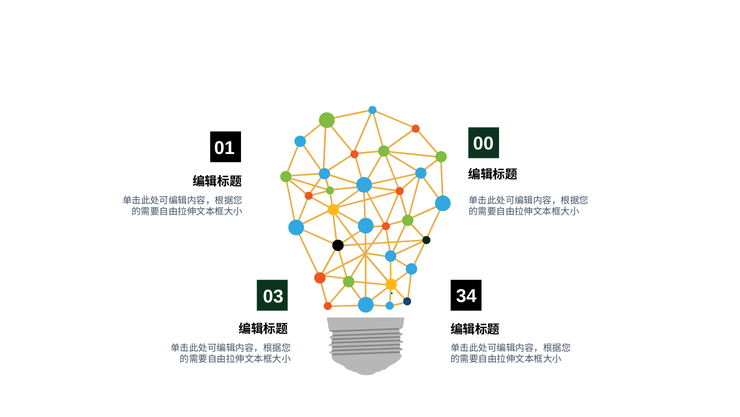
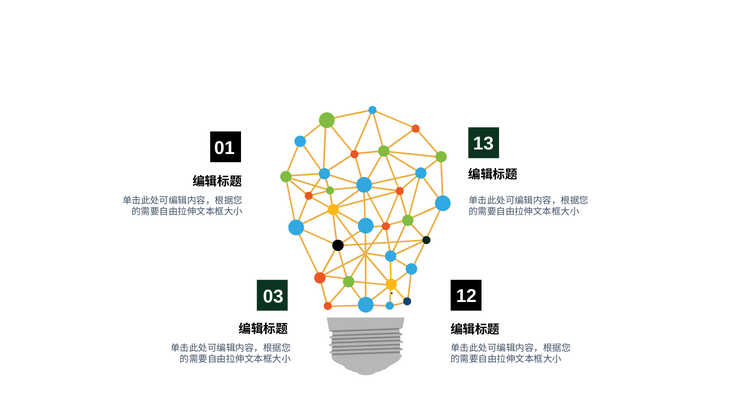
00: 00 -> 13
34: 34 -> 12
